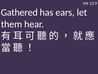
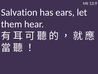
Gathered: Gathered -> Salvation
